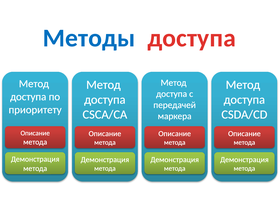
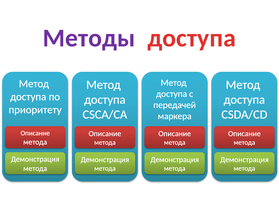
Методы colour: blue -> purple
